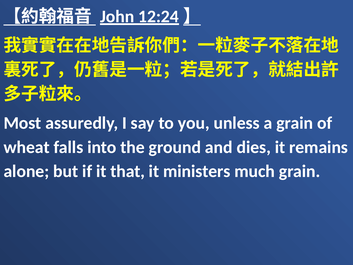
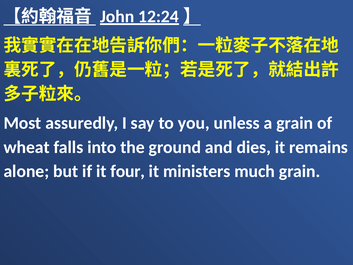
that: that -> four
